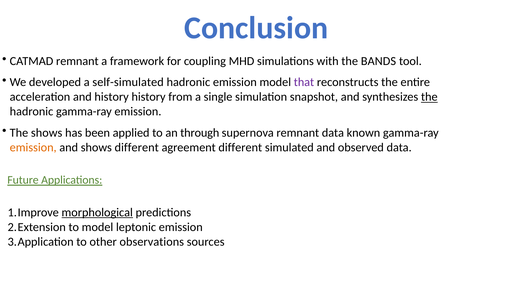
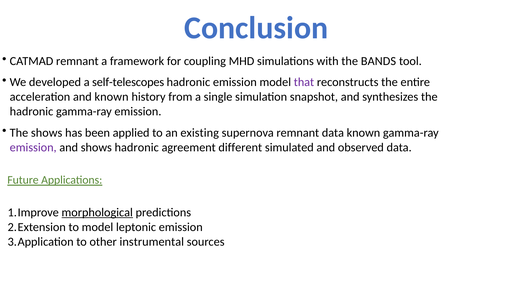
self-simulated: self-simulated -> self-telescopes
and history: history -> known
the at (429, 97) underline: present -> none
through: through -> existing
emission at (33, 147) colour: orange -> purple
shows different: different -> hadronic
observations: observations -> instrumental
